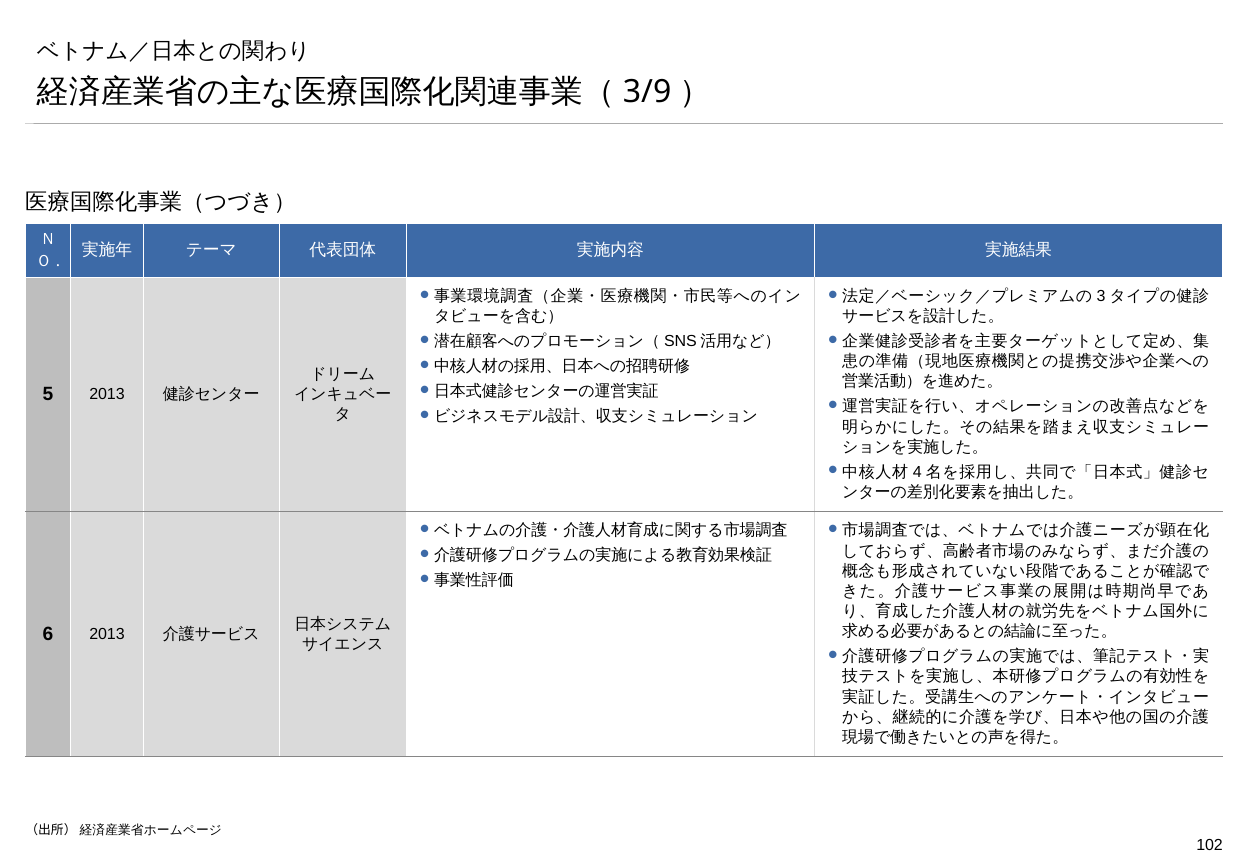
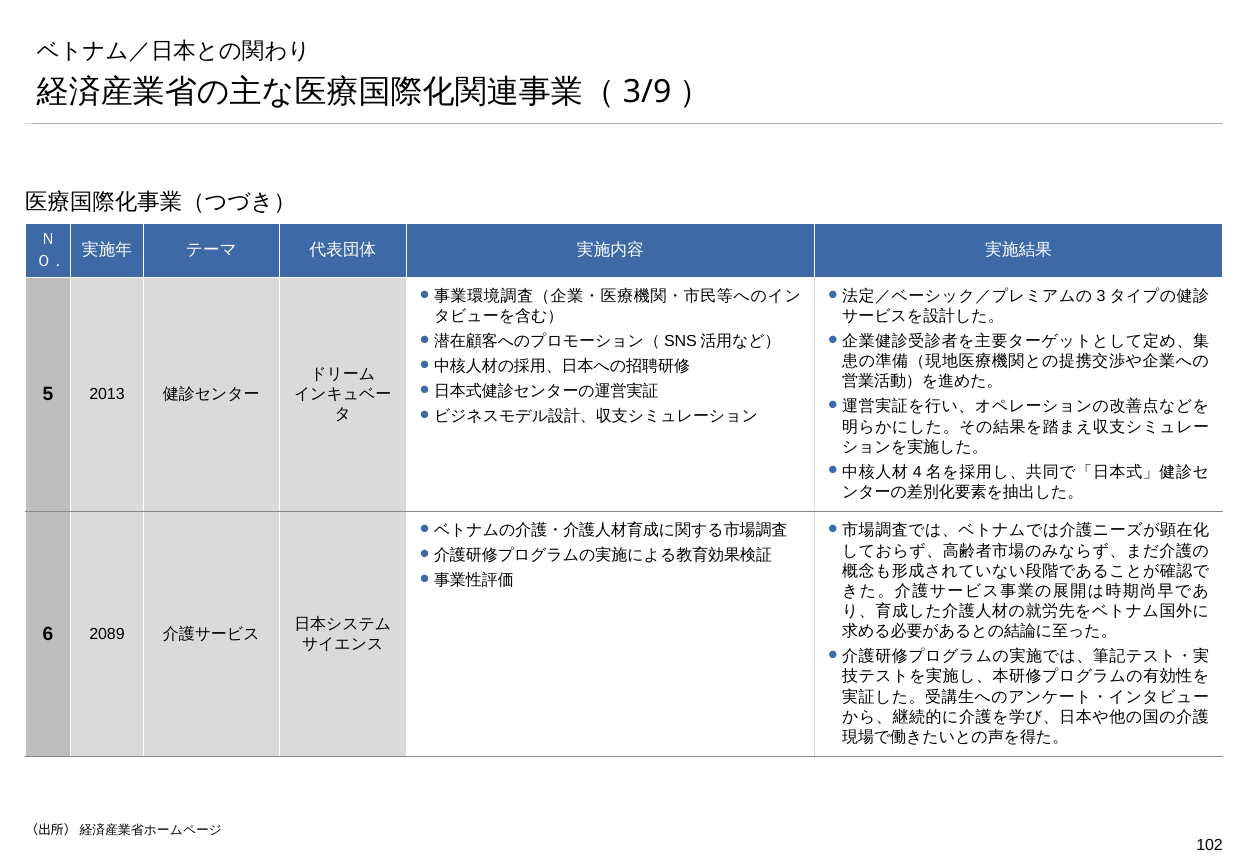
6 2013: 2013 -> 2089
